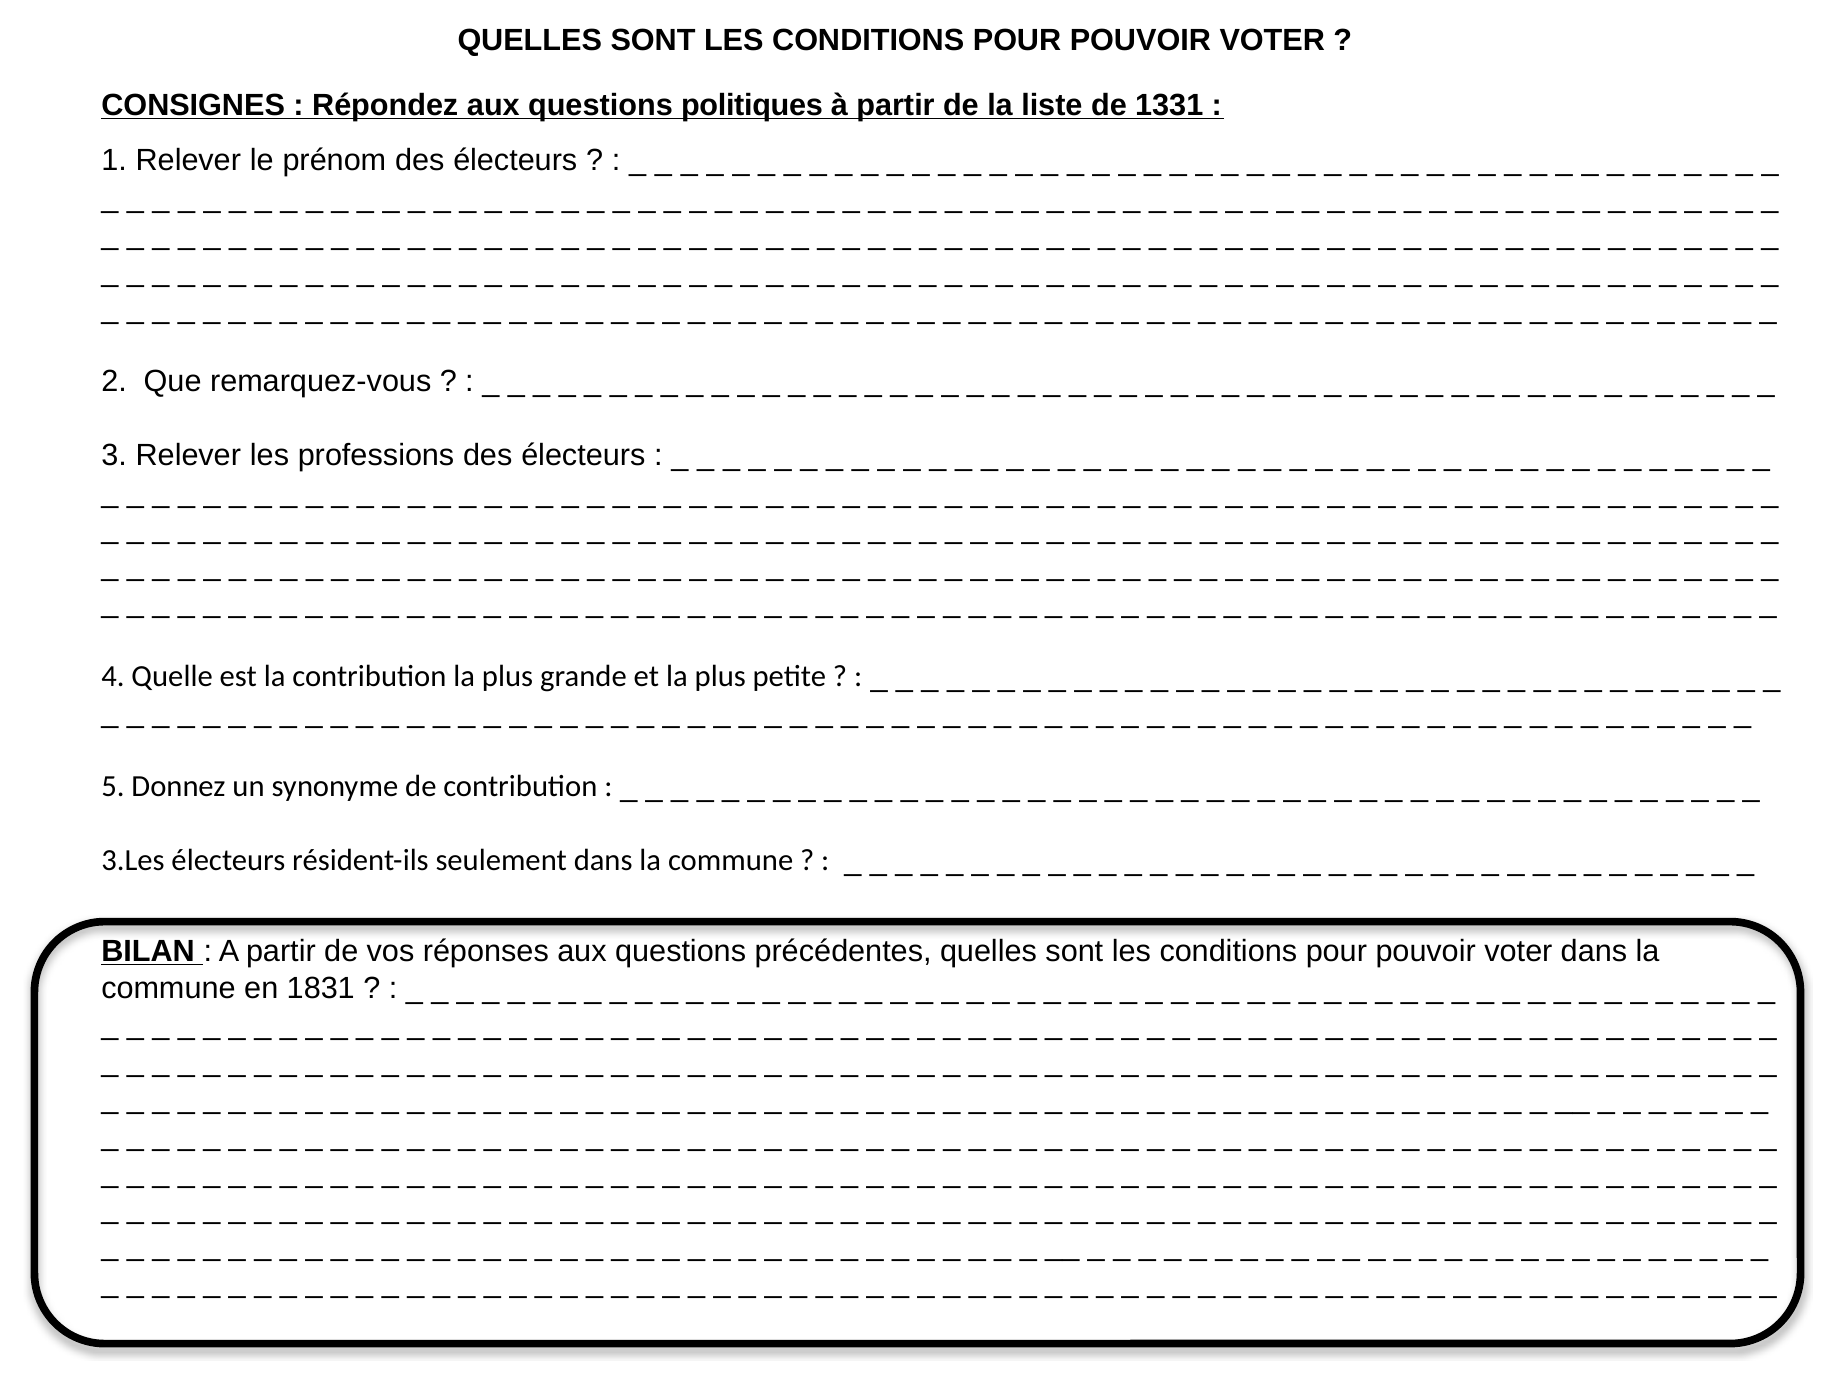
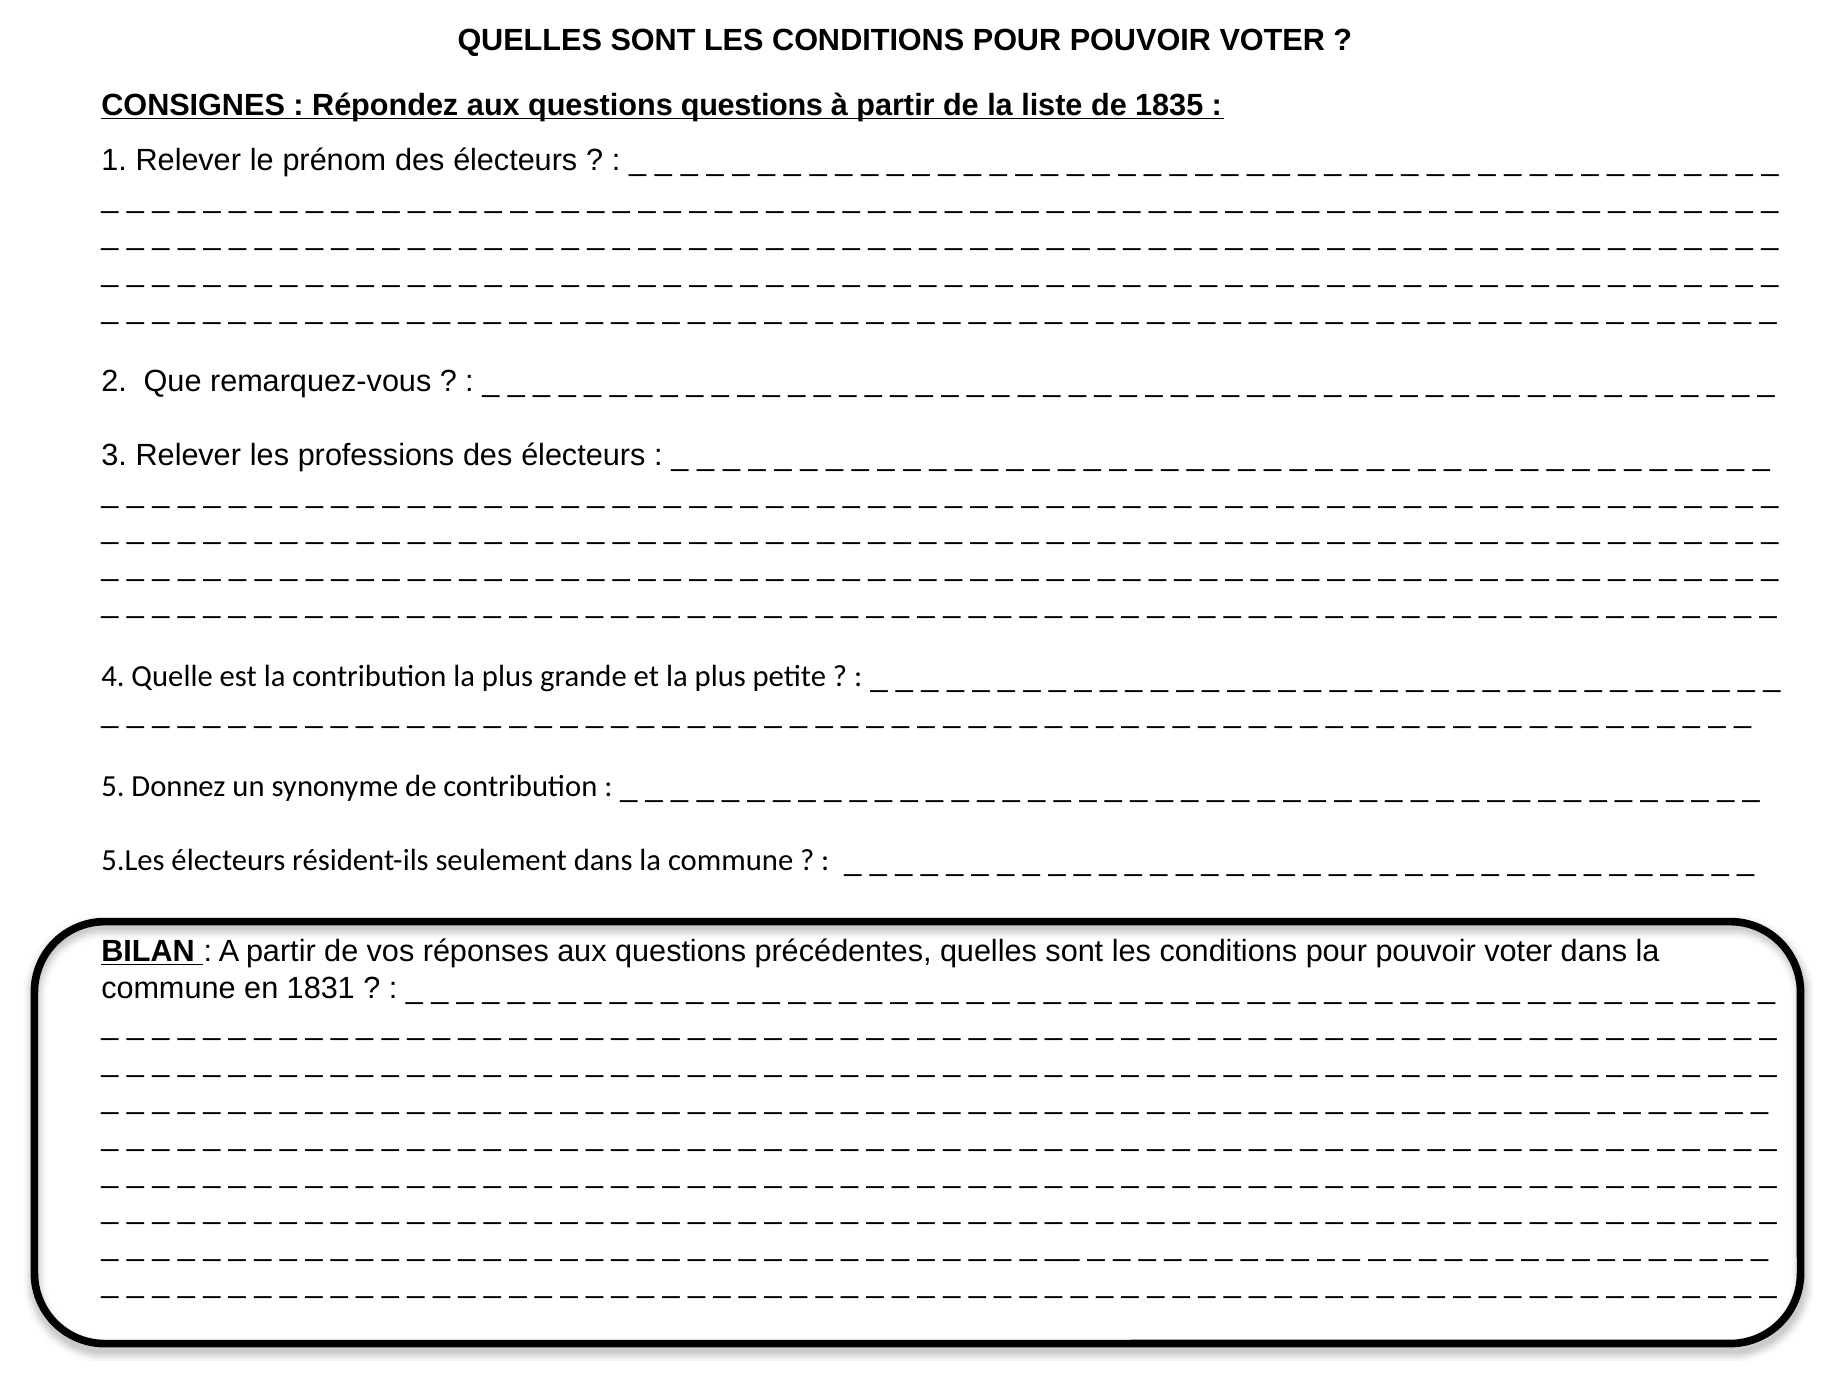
questions politiques: politiques -> questions
1331: 1331 -> 1835
3.Les: 3.Les -> 5.Les
